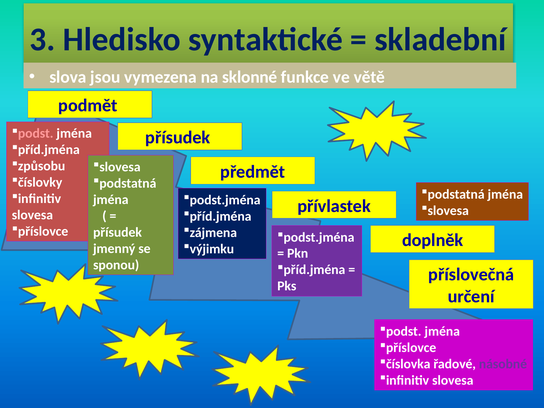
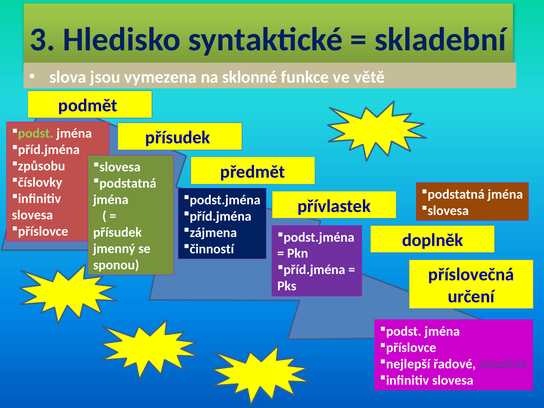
podst at (36, 133) colour: pink -> light green
výjimku: výjimku -> činností
číslovka: číslovka -> nejlepší
